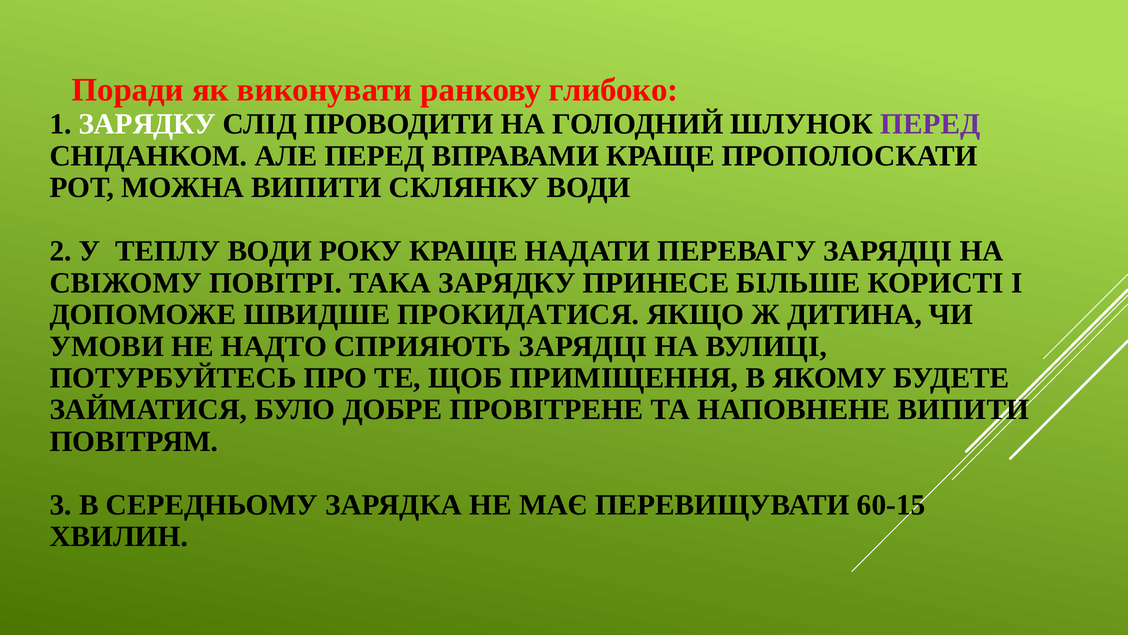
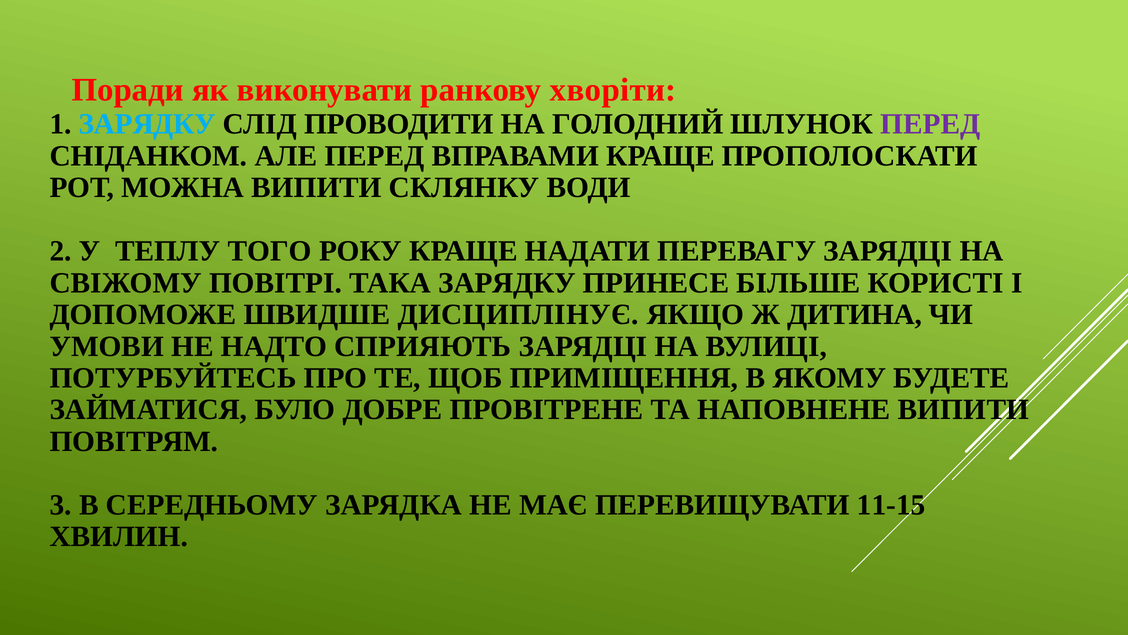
глибоко: глибоко -> хворіти
ЗАРЯДКУ at (147, 124) colour: white -> light blue
ТЕПЛУ ВОДИ: ВОДИ -> ТОГО
ПРОКИДАТИСЯ: ПРОКИДАТИСЯ -> ДИСЦИПЛІНУЄ
60-15: 60-15 -> 11-15
